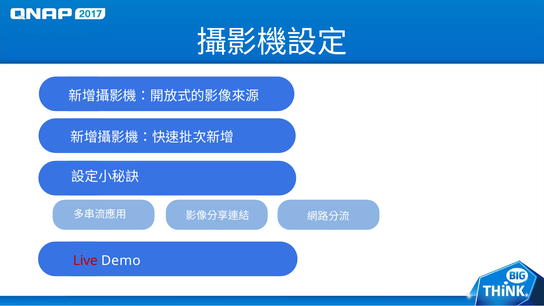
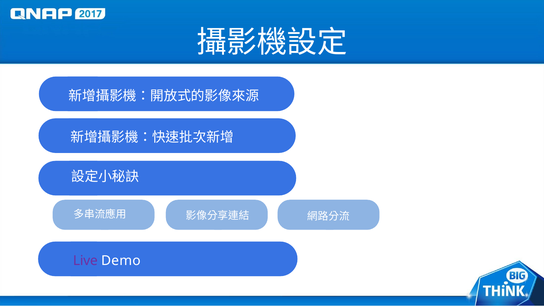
Live colour: red -> purple
